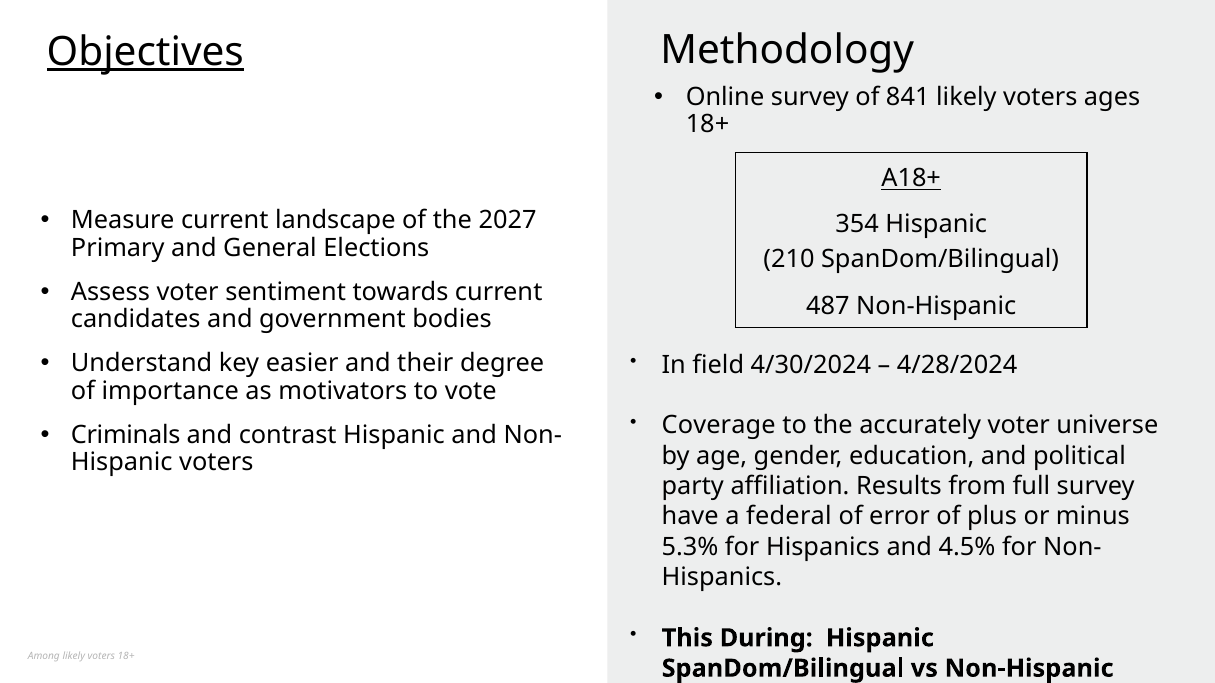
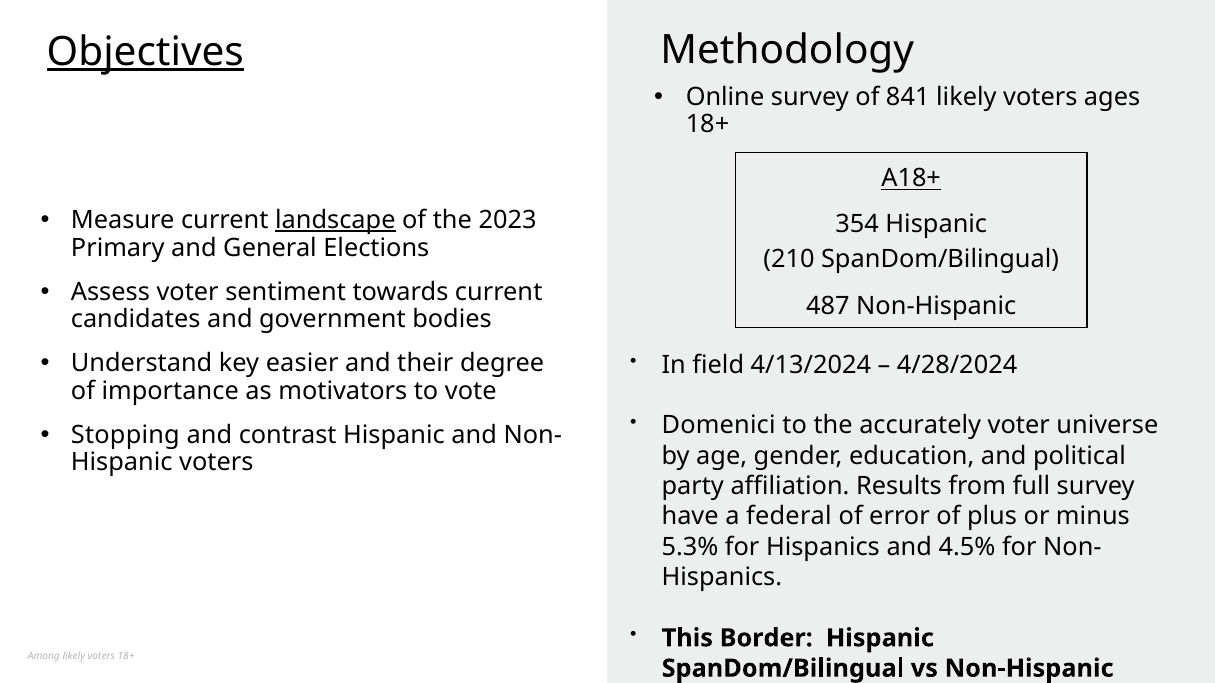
landscape underline: none -> present
2027: 2027 -> 2023
4/30/2024: 4/30/2024 -> 4/13/2024
Coverage: Coverage -> Domenici
Criminals: Criminals -> Stopping
During: During -> Border
